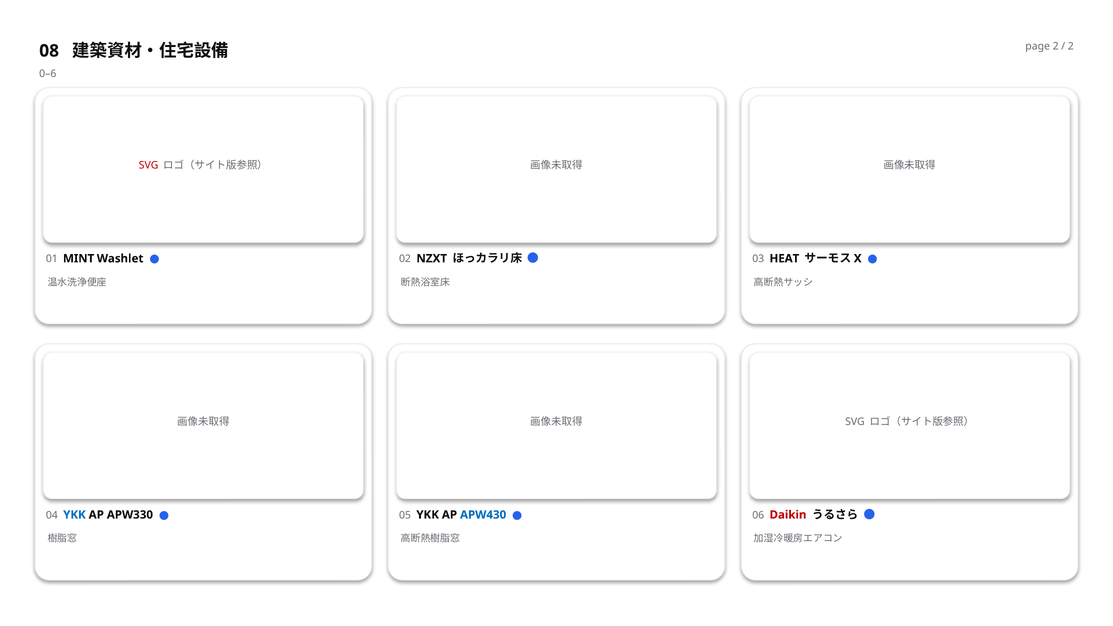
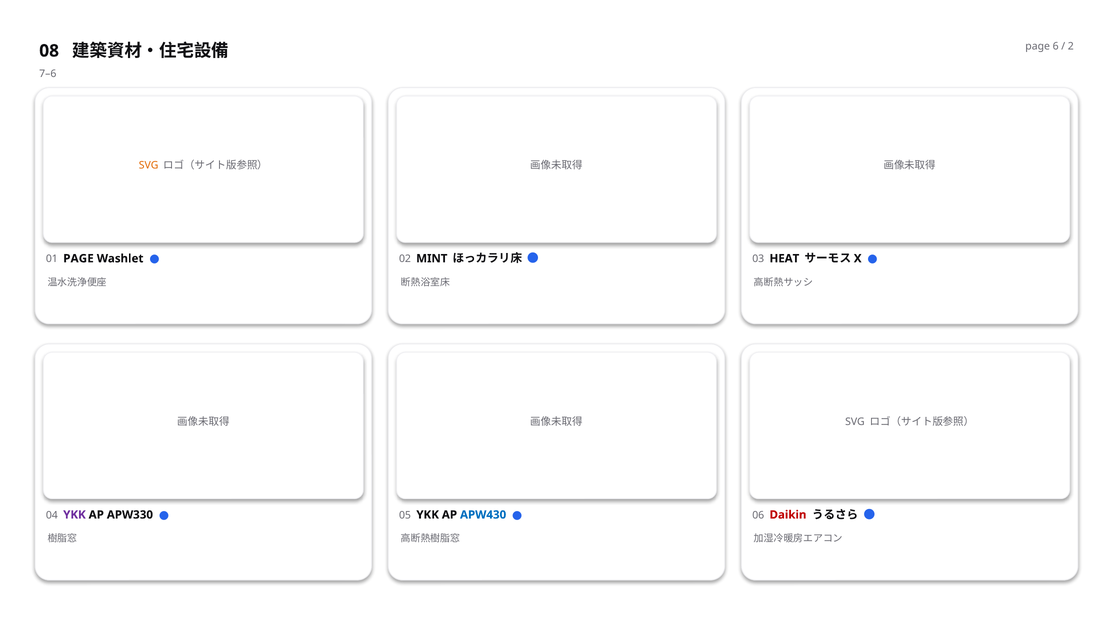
page 2: 2 -> 6
0–6: 0–6 -> 7–6
SVG at (149, 165) colour: red -> orange
01 MINT: MINT -> PAGE
NZXT: NZXT -> MINT
YKK at (74, 515) colour: blue -> purple
